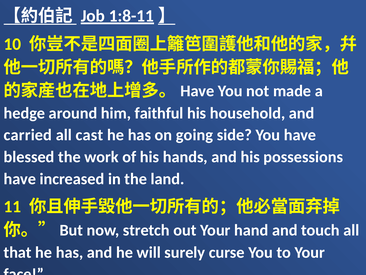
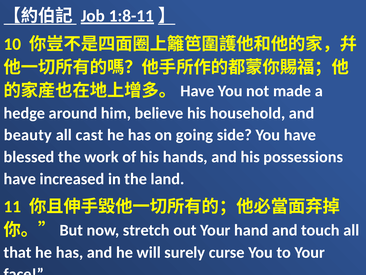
faithful: faithful -> believe
carried: carried -> beauty
